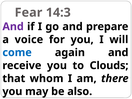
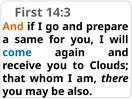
Fear: Fear -> First
And at (13, 27) colour: purple -> orange
voice: voice -> same
